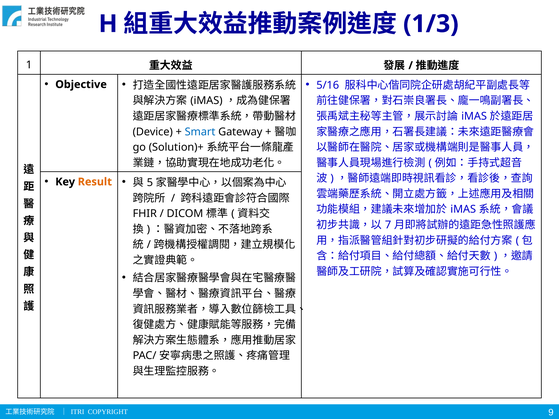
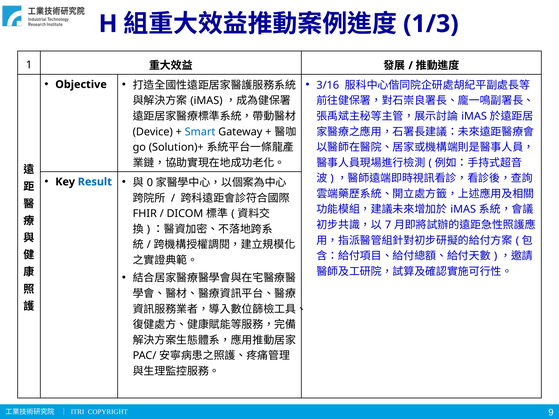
5/16: 5/16 -> 3/16
Result colour: orange -> blue
5: 5 -> 0
